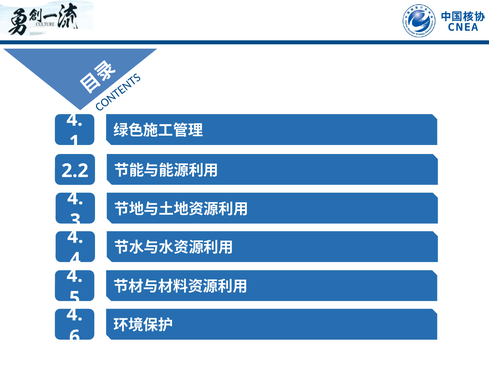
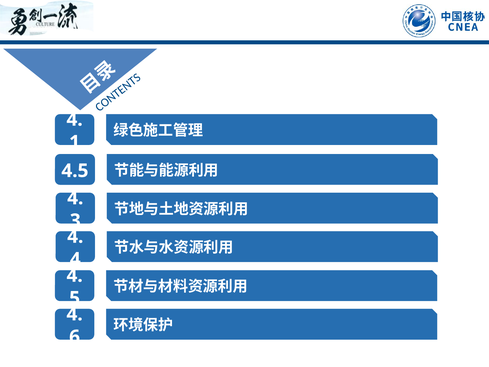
2.2: 2.2 -> 4.5
